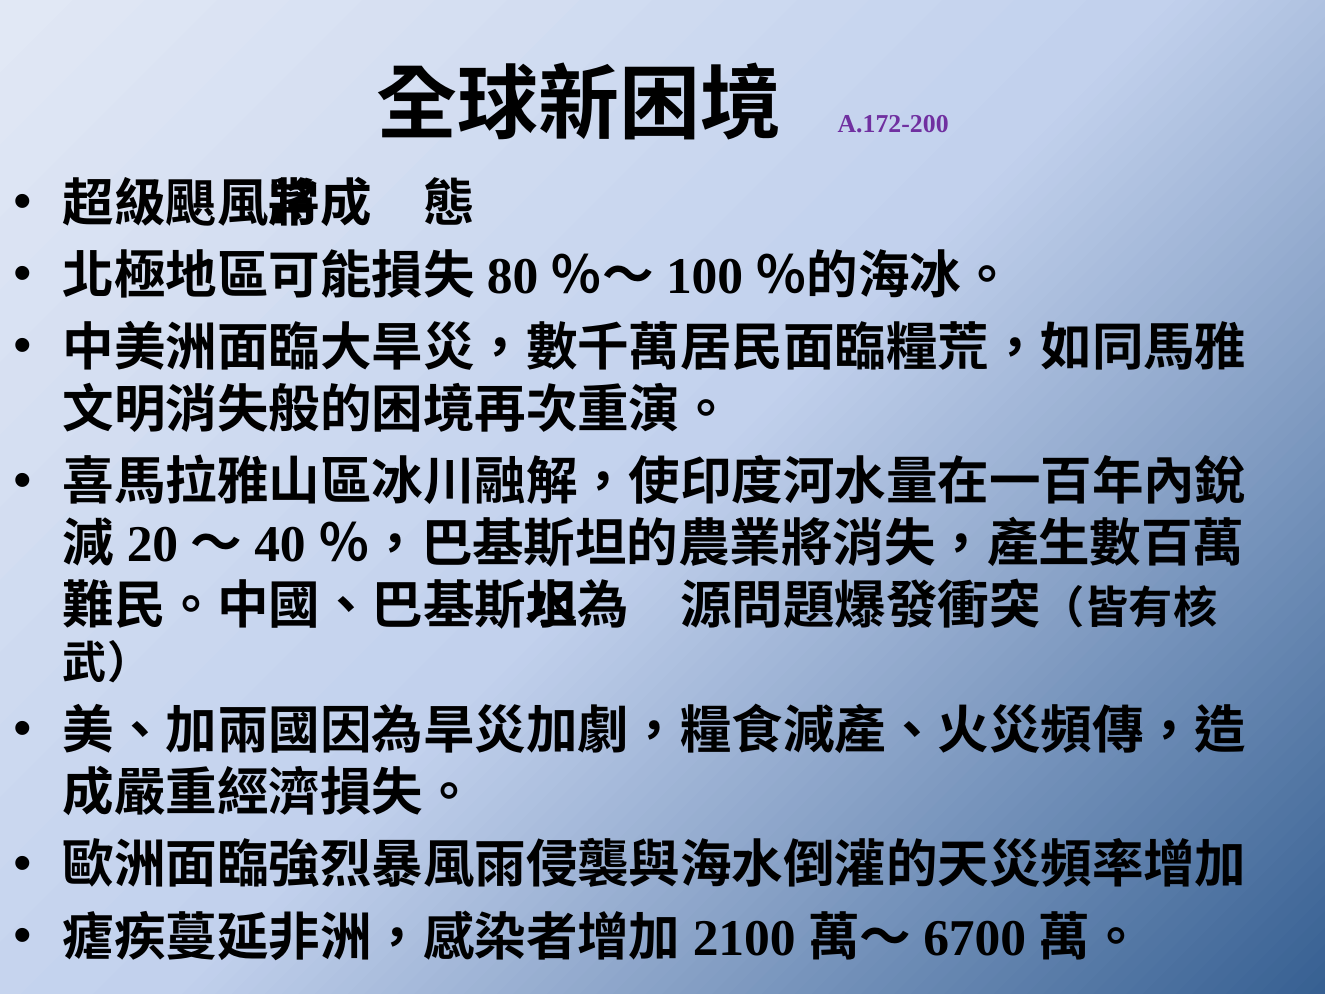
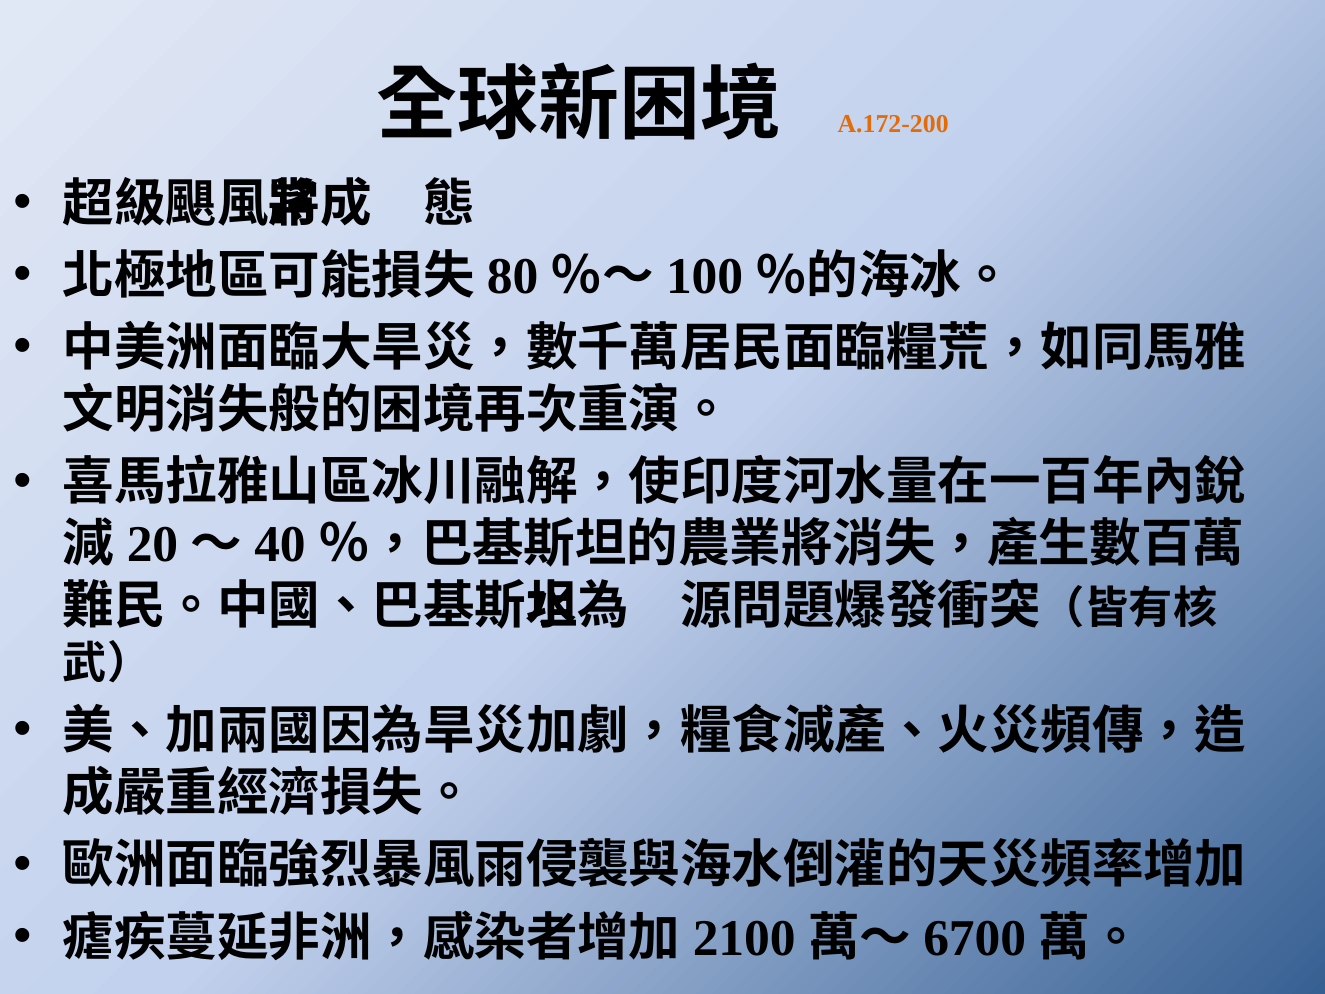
A.172-200 colour: purple -> orange
